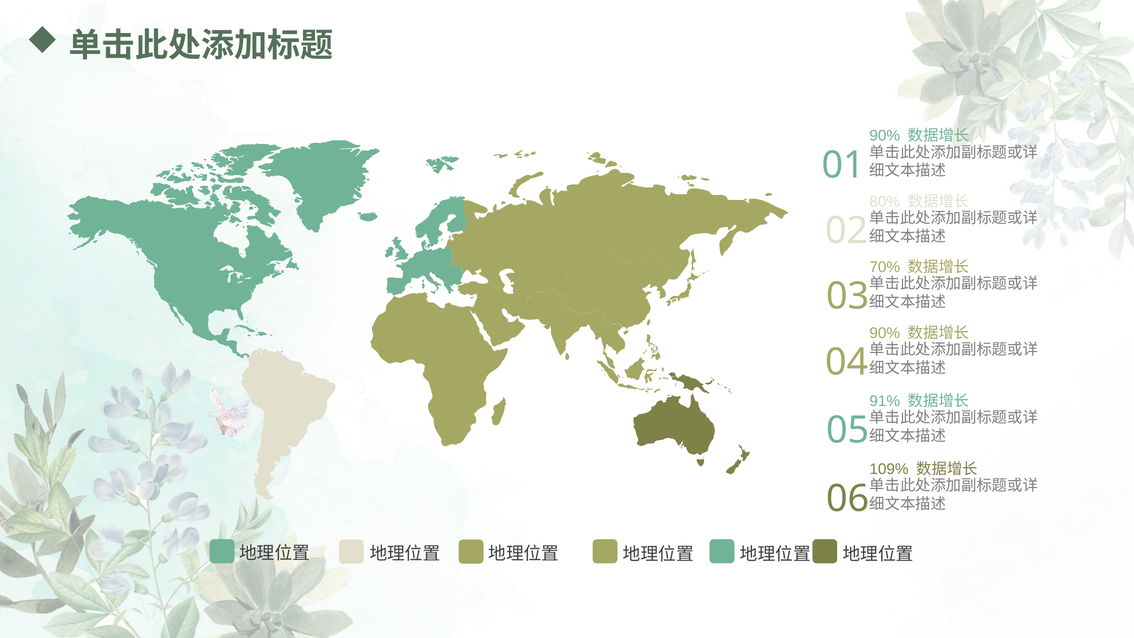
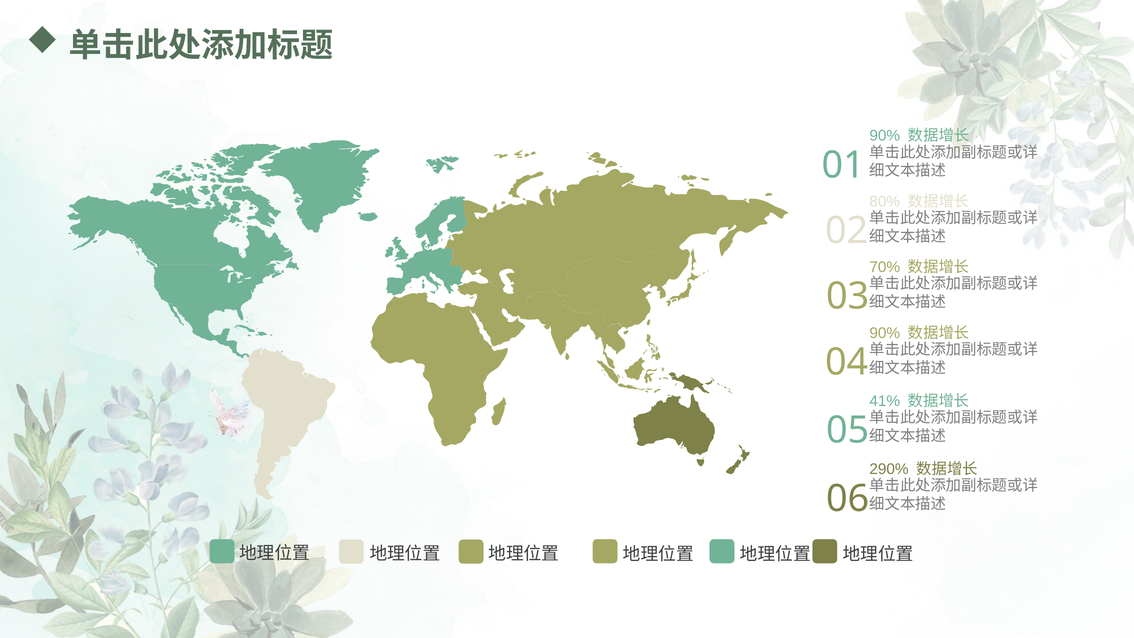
91%: 91% -> 41%
109%: 109% -> 290%
